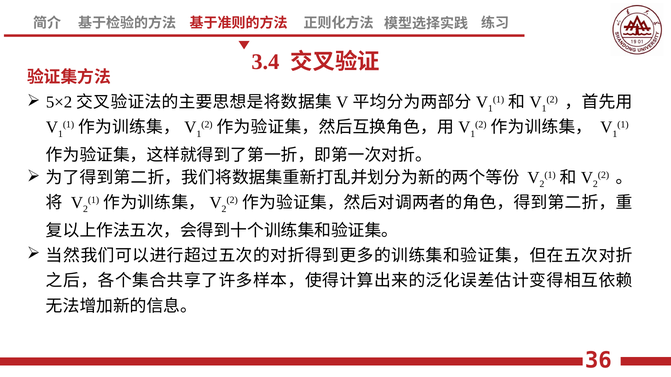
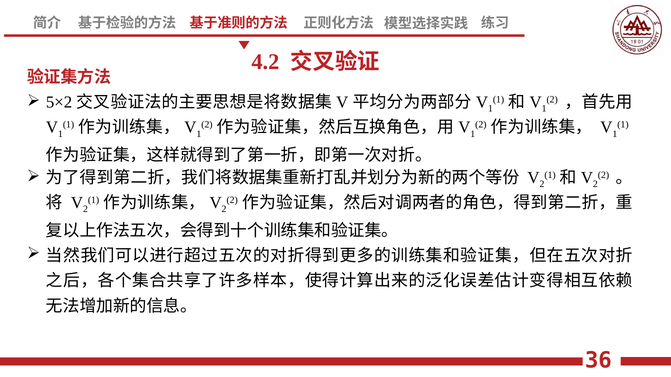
3.4: 3.4 -> 4.2
